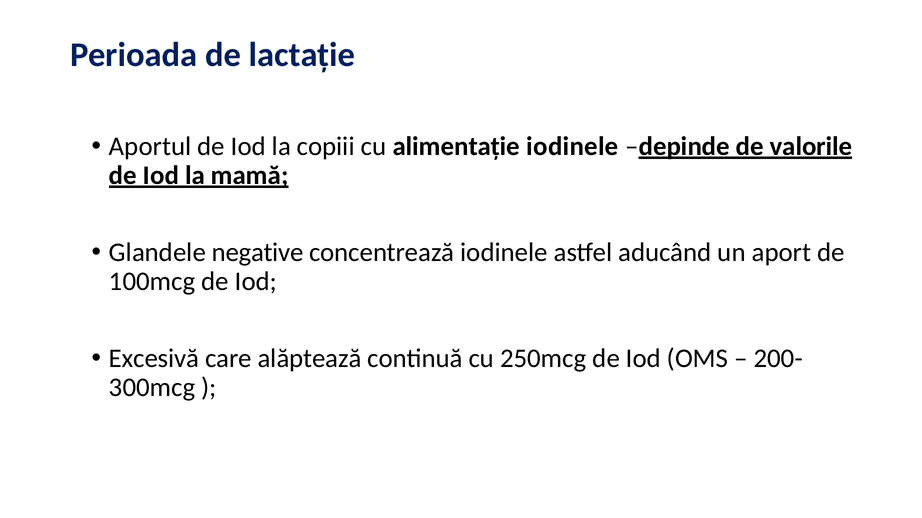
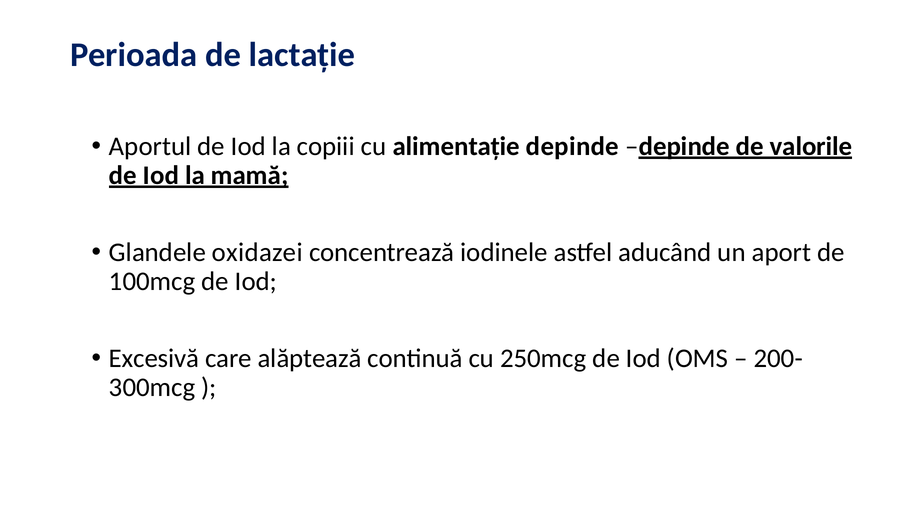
alimentație iodinele: iodinele -> depinde
negative: negative -> oxidazei
